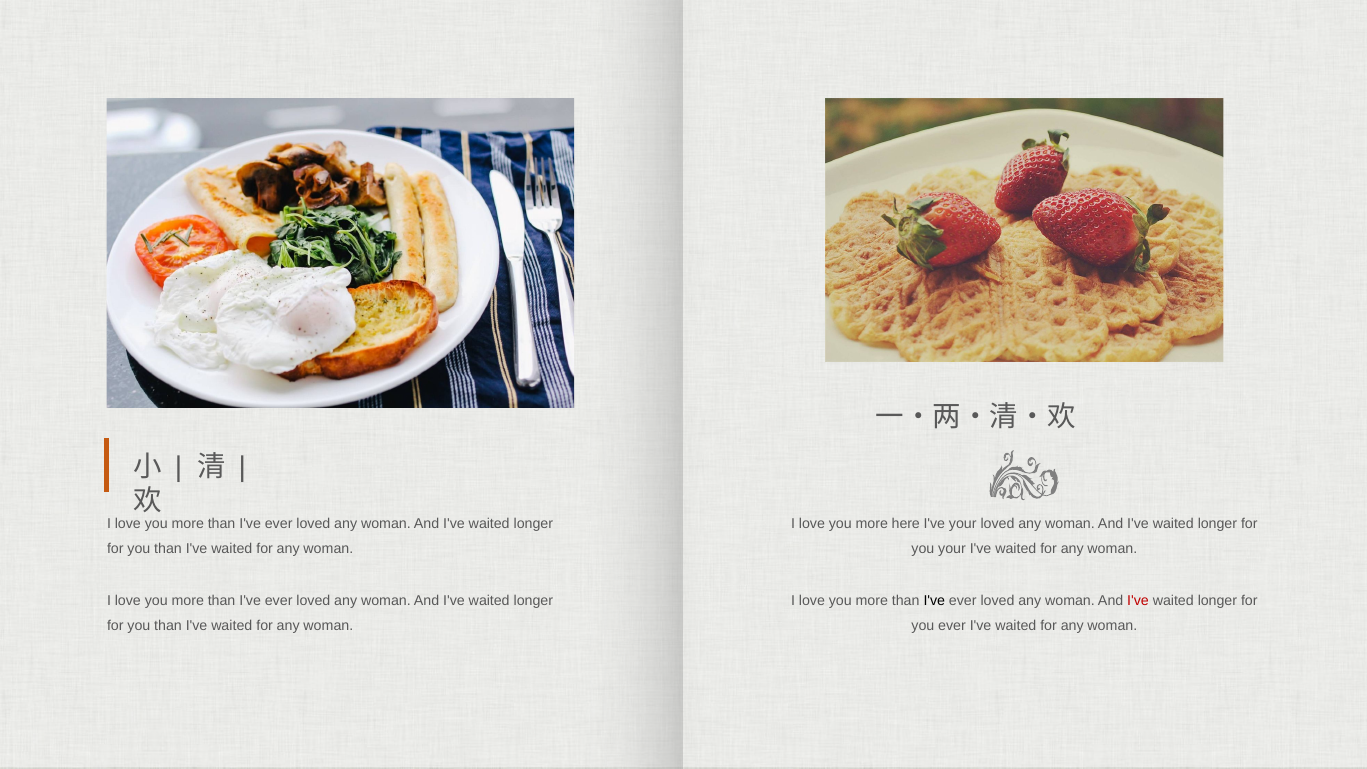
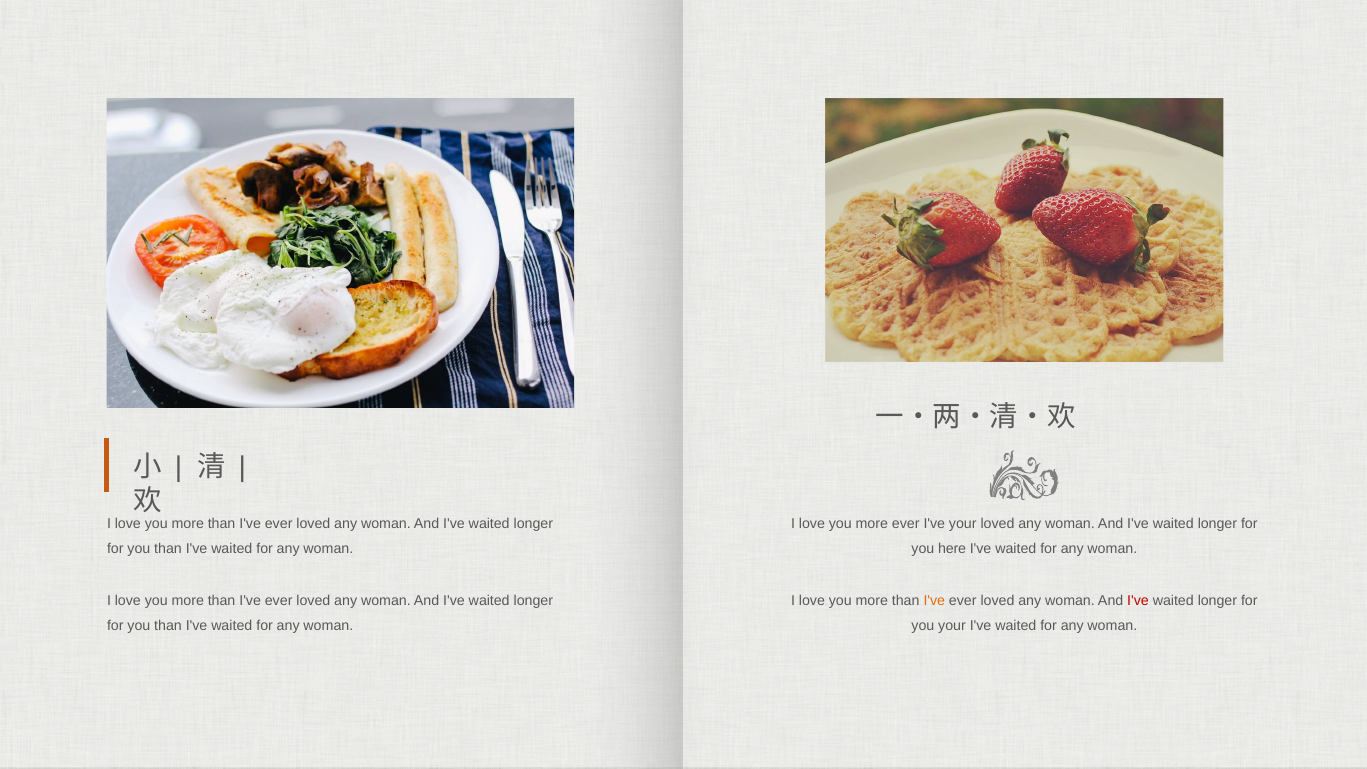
more here: here -> ever
you your: your -> here
I've at (934, 600) colour: black -> orange
you ever: ever -> your
